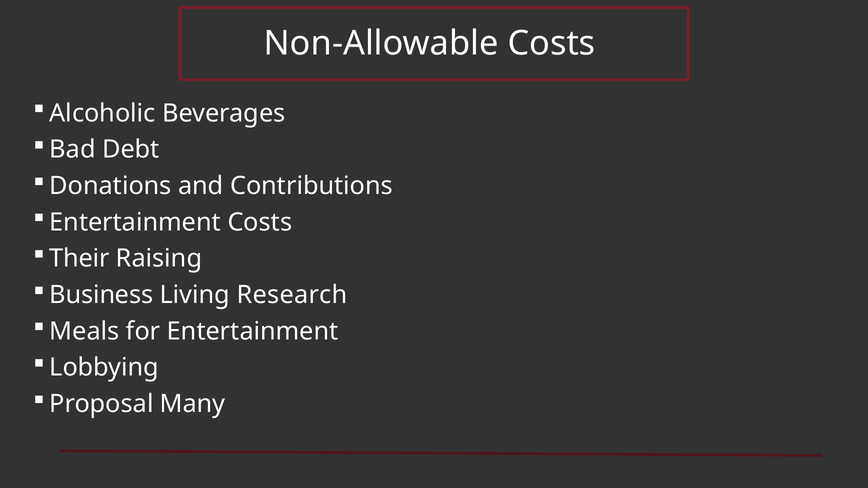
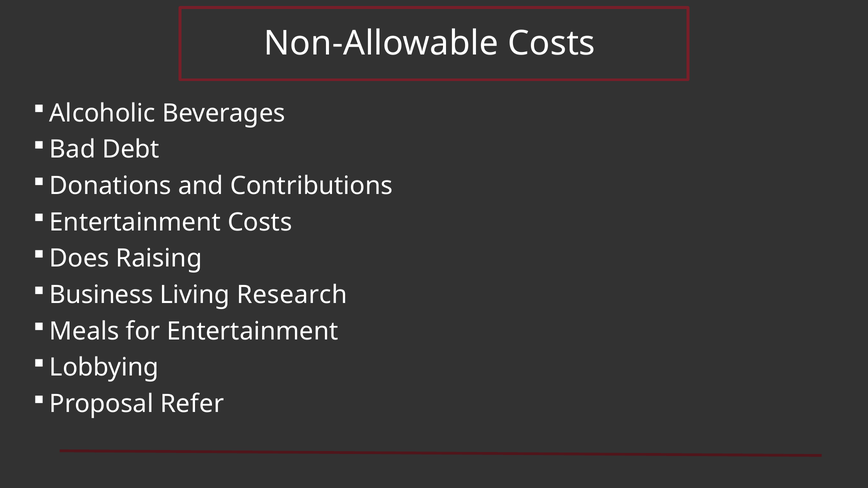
Their: Their -> Does
Many: Many -> Refer
